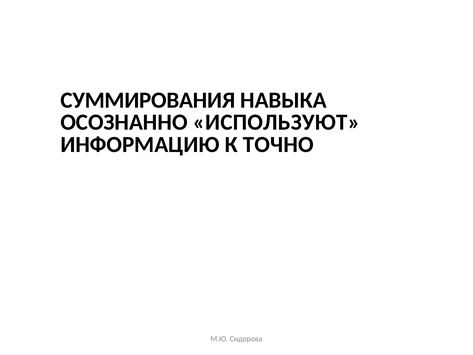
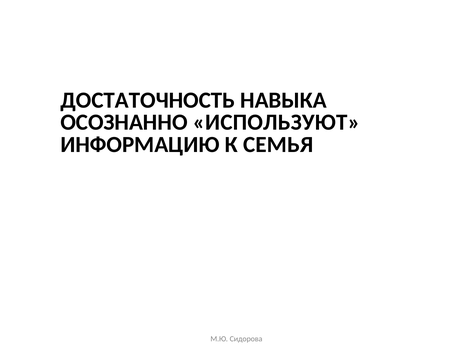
СУММИРОВАНИЯ: СУММИРОВАНИЯ -> ДОСТАТОЧНОСТЬ
ТОЧНО: ТОЧНО -> СЕМЬЯ
